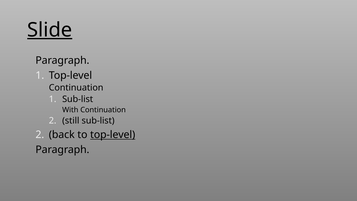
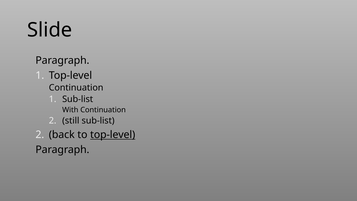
Slide underline: present -> none
